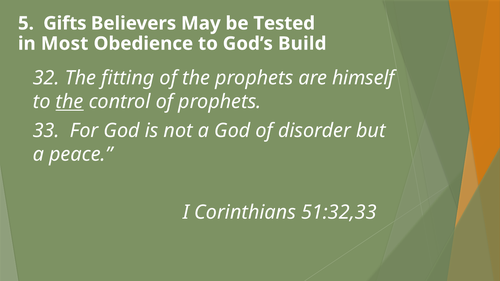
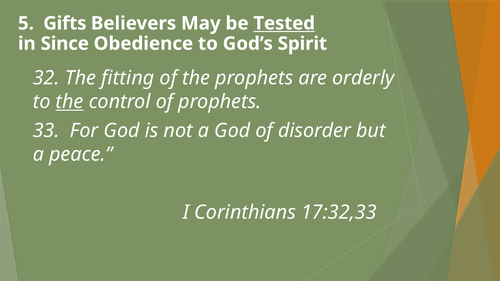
Tested underline: none -> present
Most: Most -> Since
Build: Build -> Spirit
himself: himself -> orderly
51:32,33: 51:32,33 -> 17:32,33
